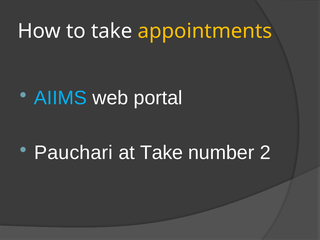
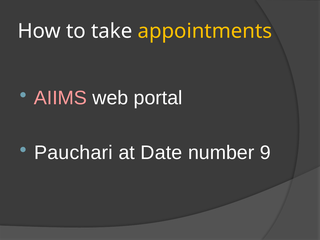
AIIMS colour: light blue -> pink
at Take: Take -> Date
2: 2 -> 9
